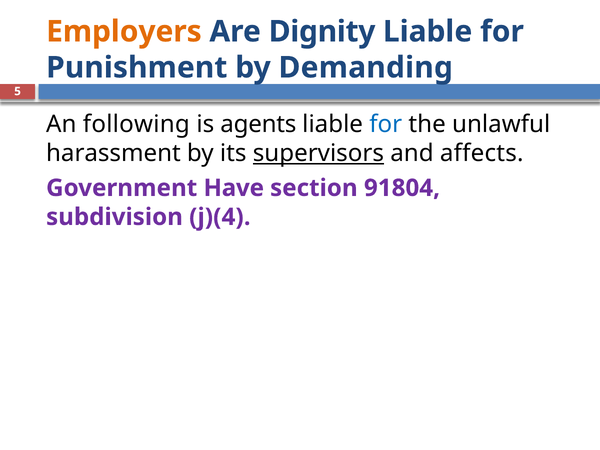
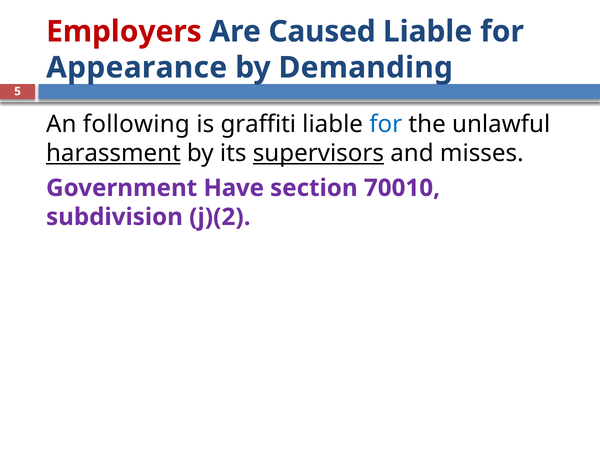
Employers colour: orange -> red
Dignity: Dignity -> Caused
Punishment: Punishment -> Appearance
agents: agents -> graffiti
harassment underline: none -> present
affects: affects -> misses
91804: 91804 -> 70010
j)(4: j)(4 -> j)(2
